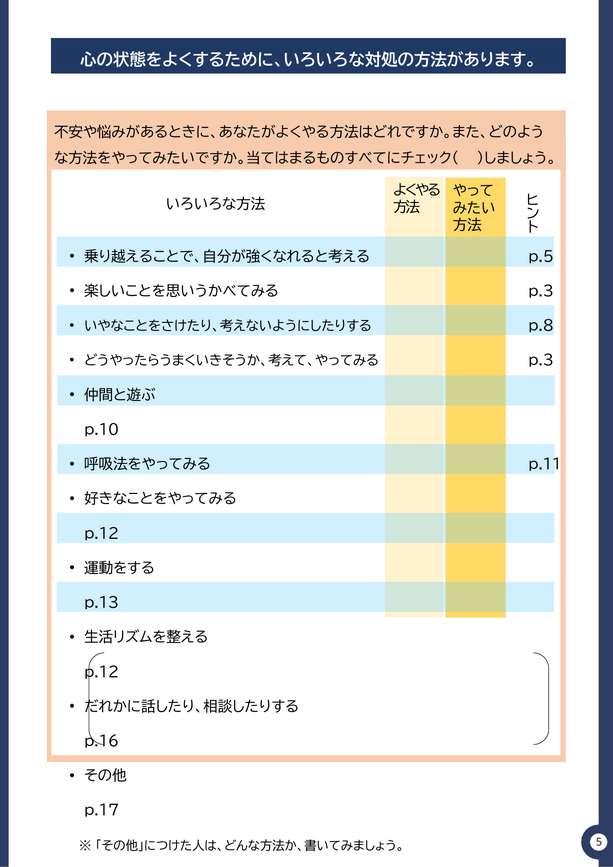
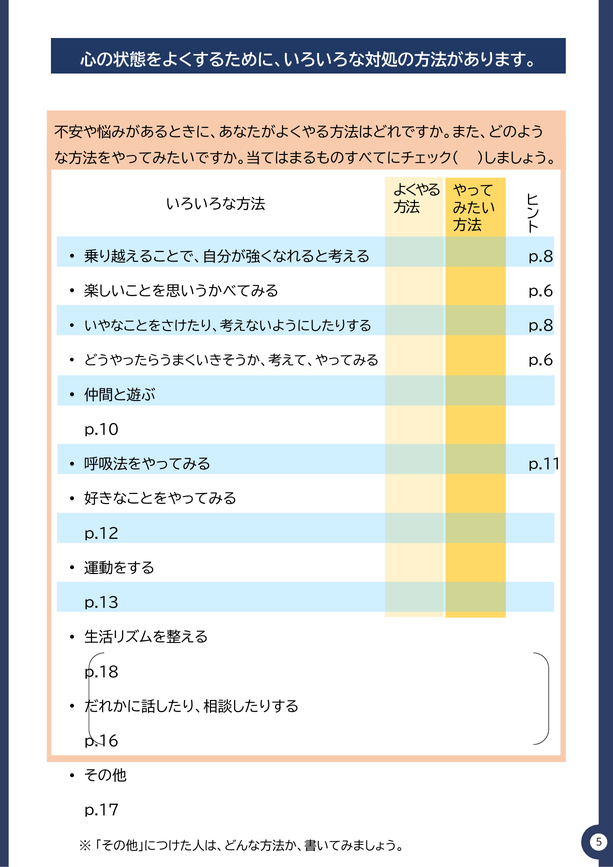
p.5 at (541, 257): p.5 -> p.8
p.3 at (541, 292): p.3 -> p.6
p.3 at (541, 361): p.3 -> p.6
p.12 at (102, 673): p.12 -> p.18
